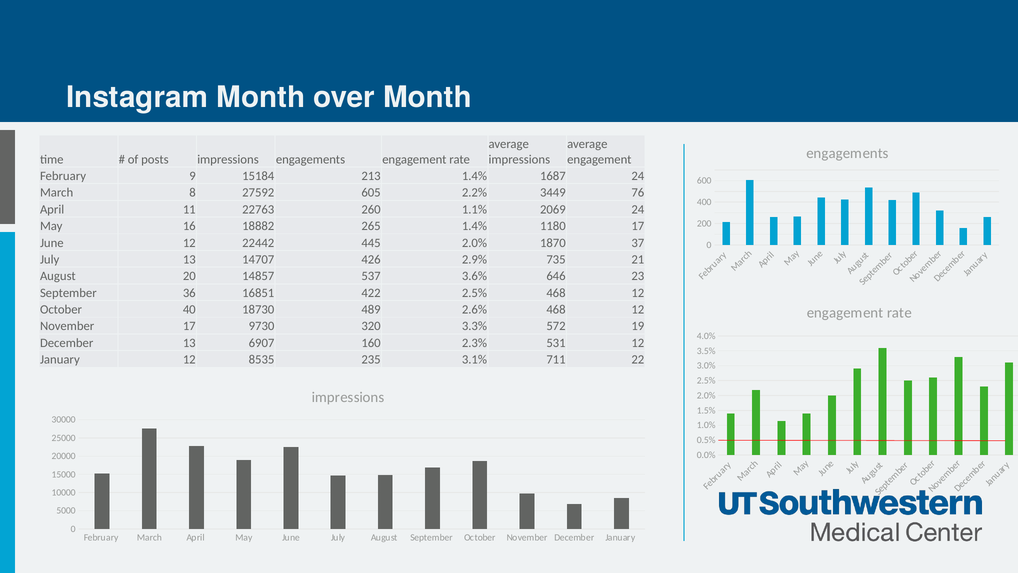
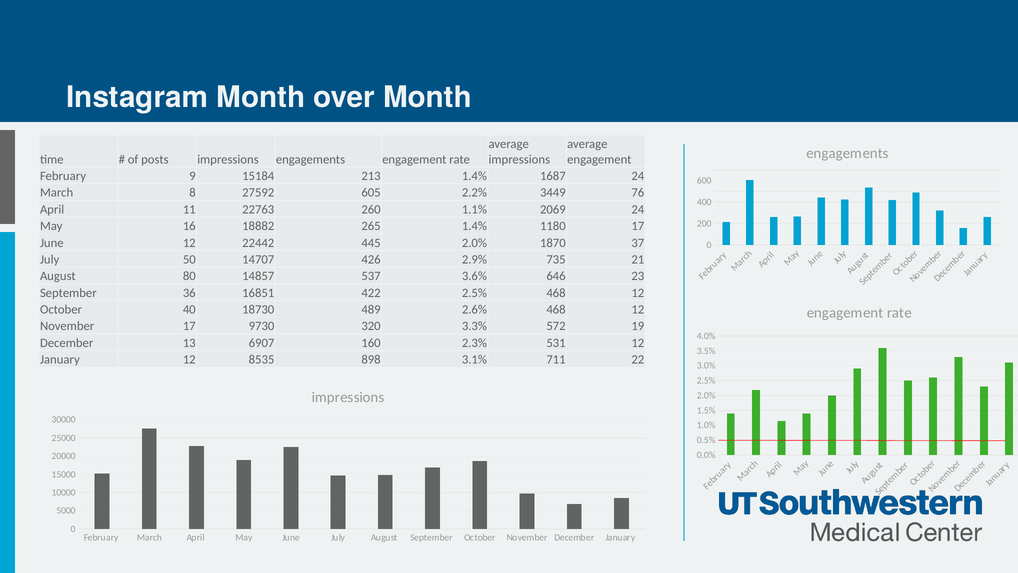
July 13: 13 -> 50
20: 20 -> 80
235: 235 -> 898
